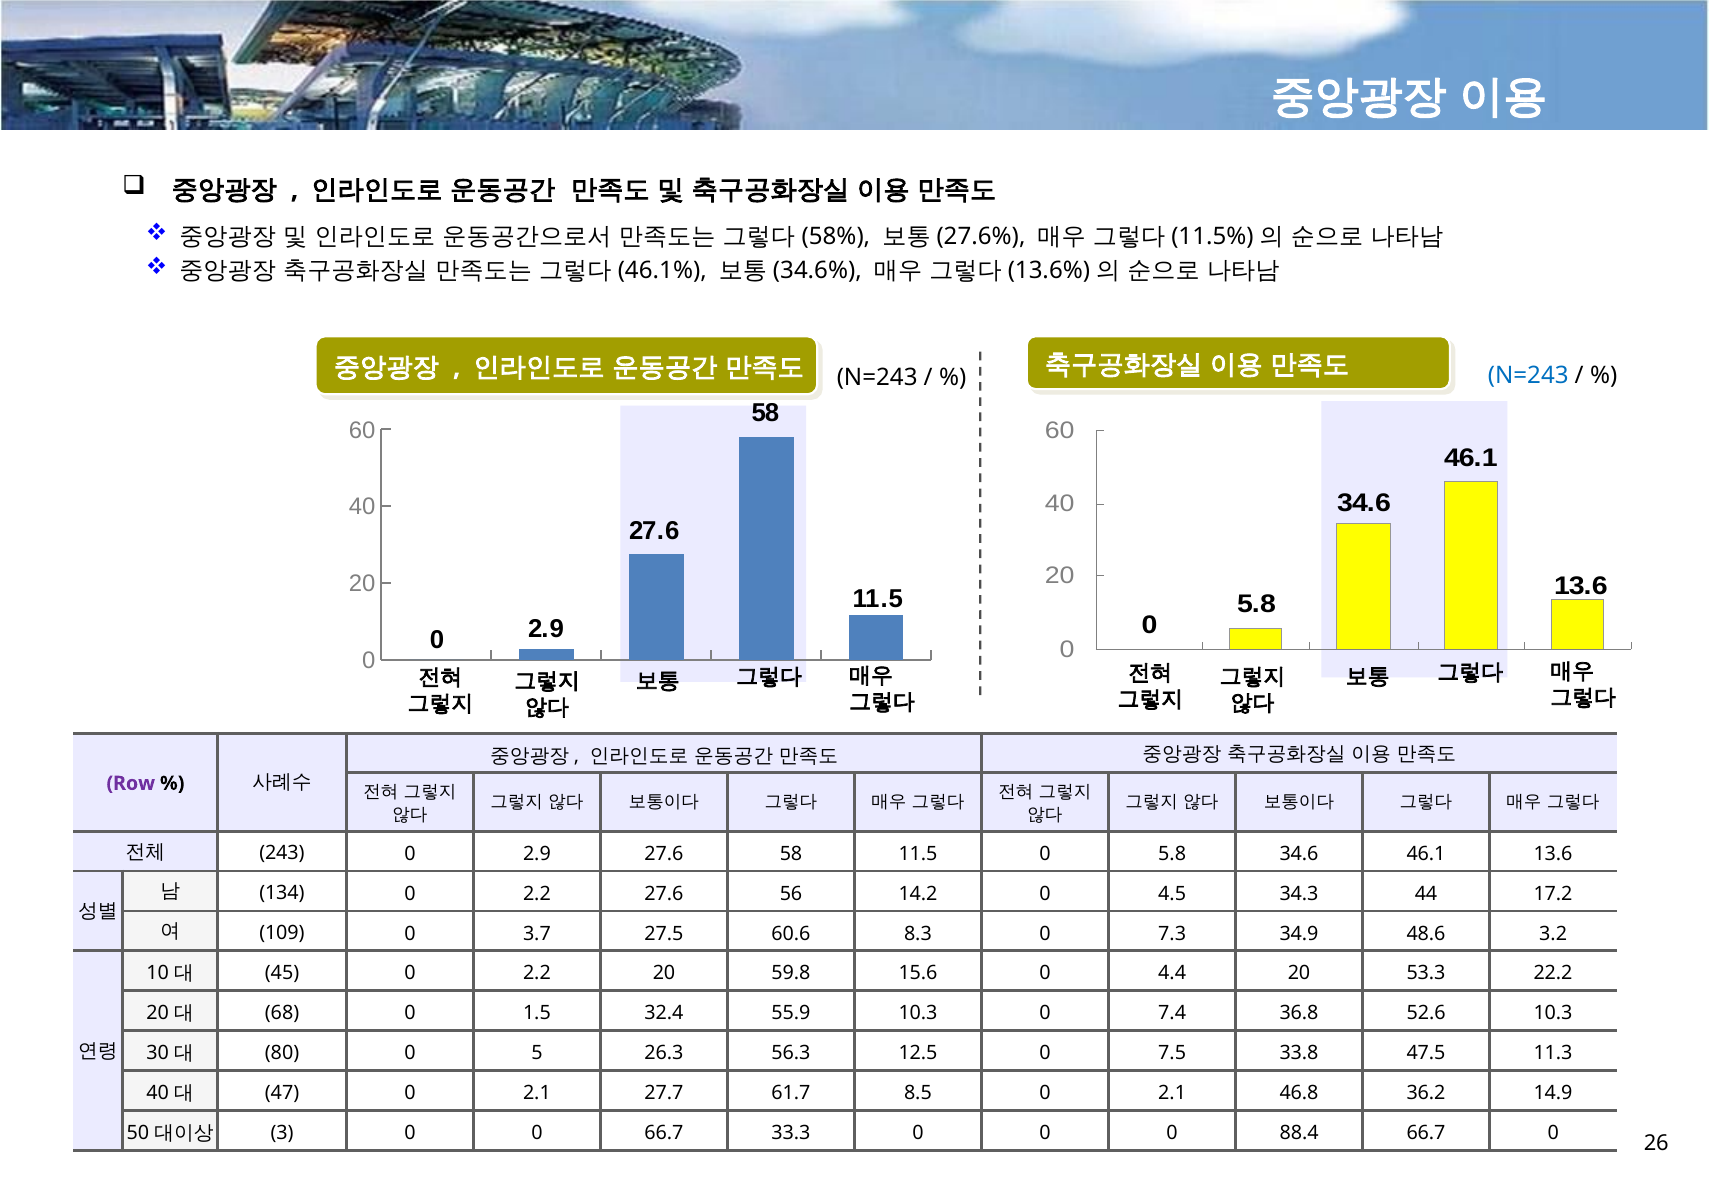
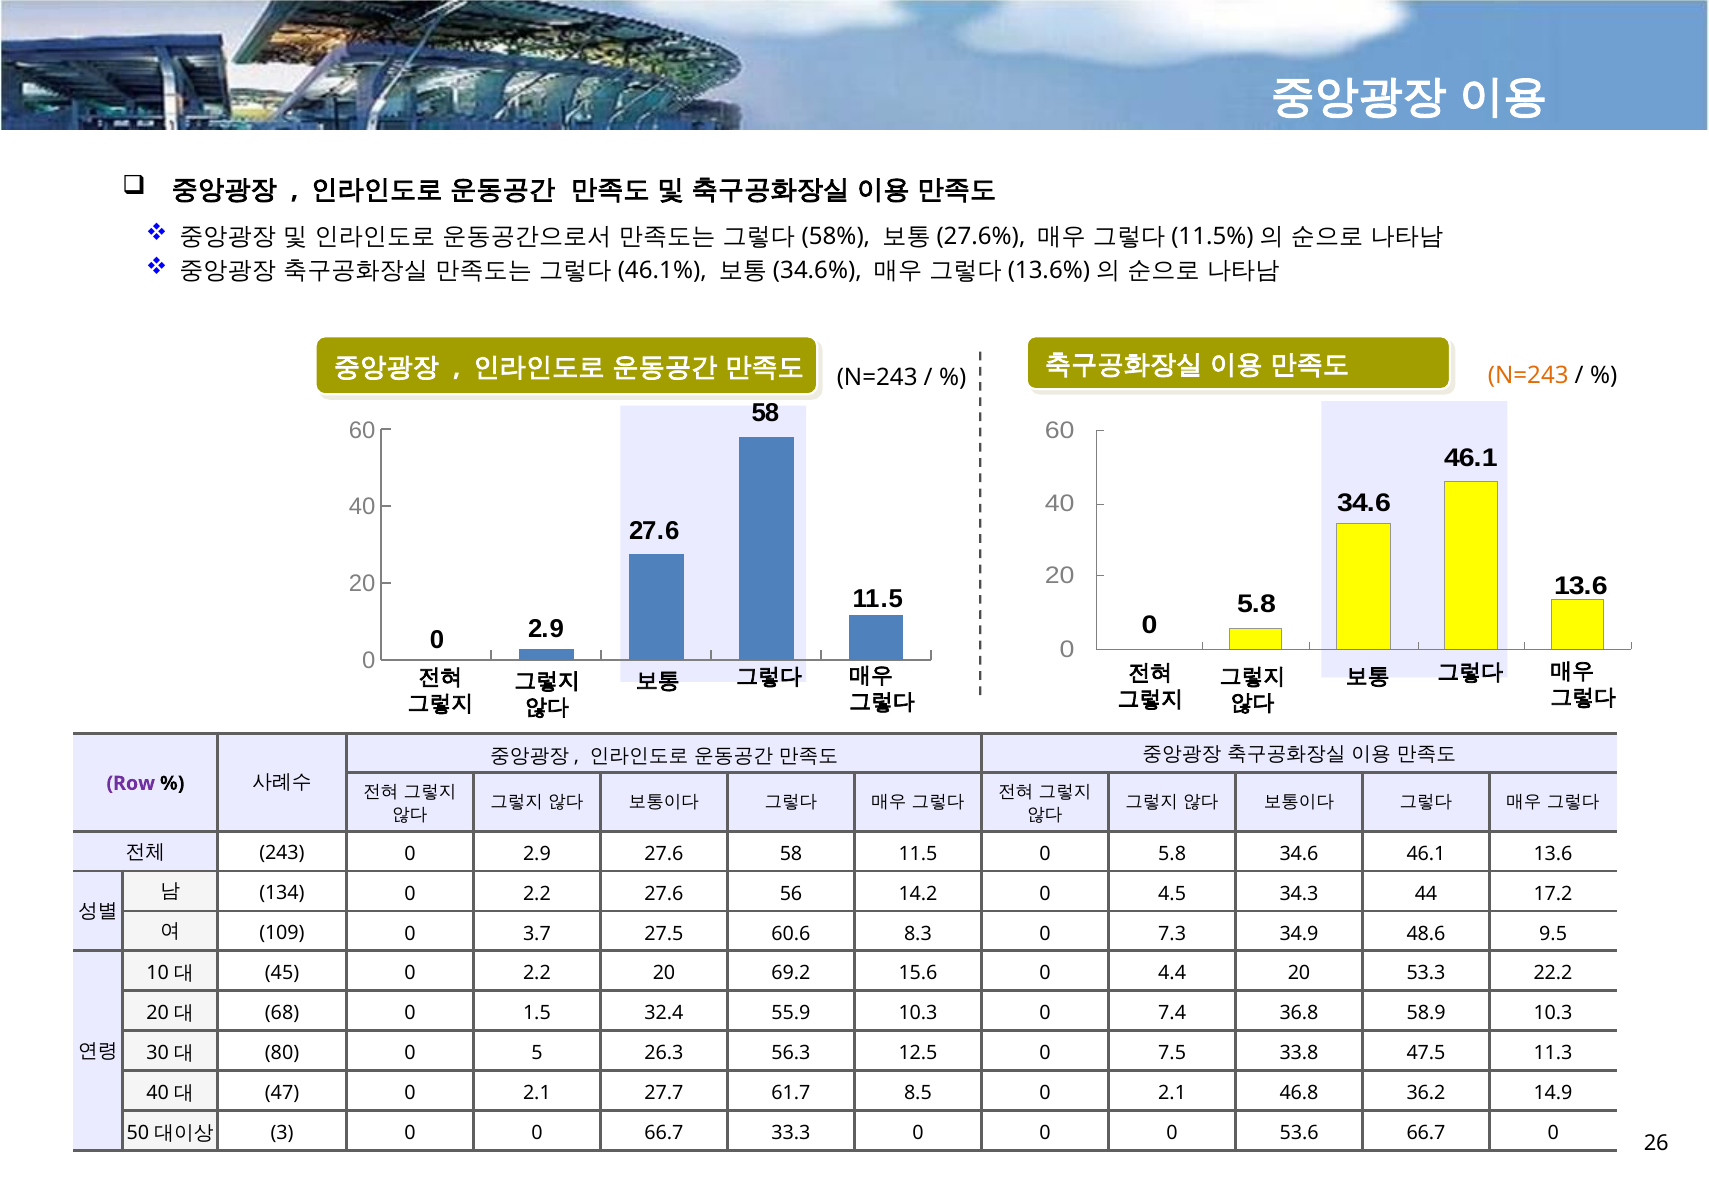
N=243 at (1528, 375) colour: blue -> orange
3.2: 3.2 -> 9.5
59.8: 59.8 -> 69.2
52.6: 52.6 -> 58.9
88.4: 88.4 -> 53.6
